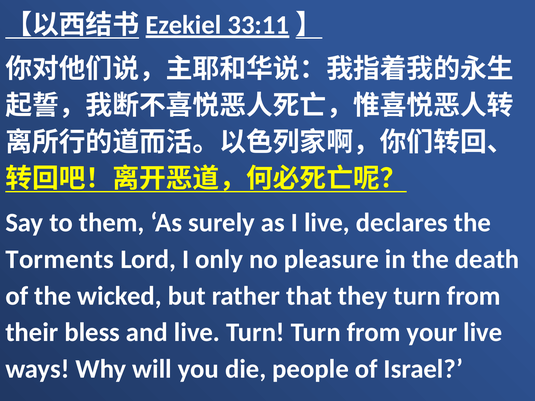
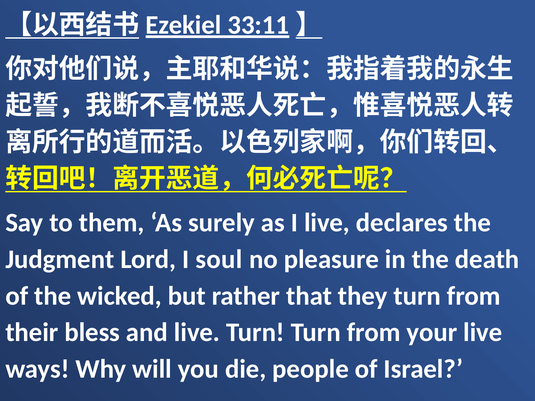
Torments: Torments -> Judgment
only: only -> soul
